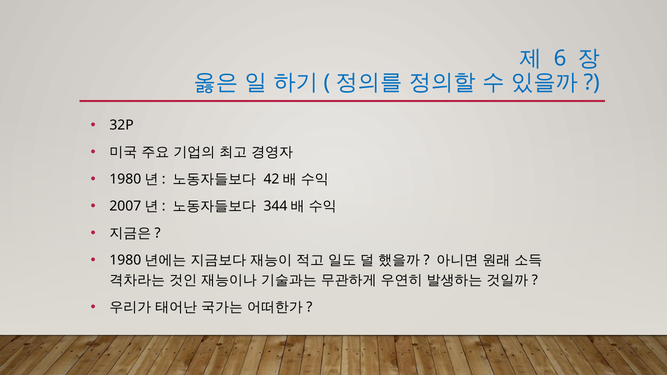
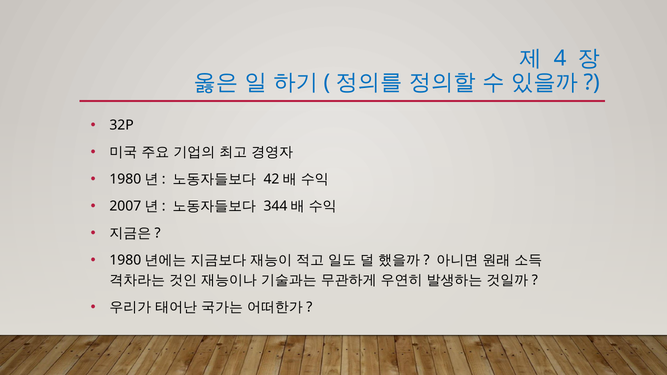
6: 6 -> 4
